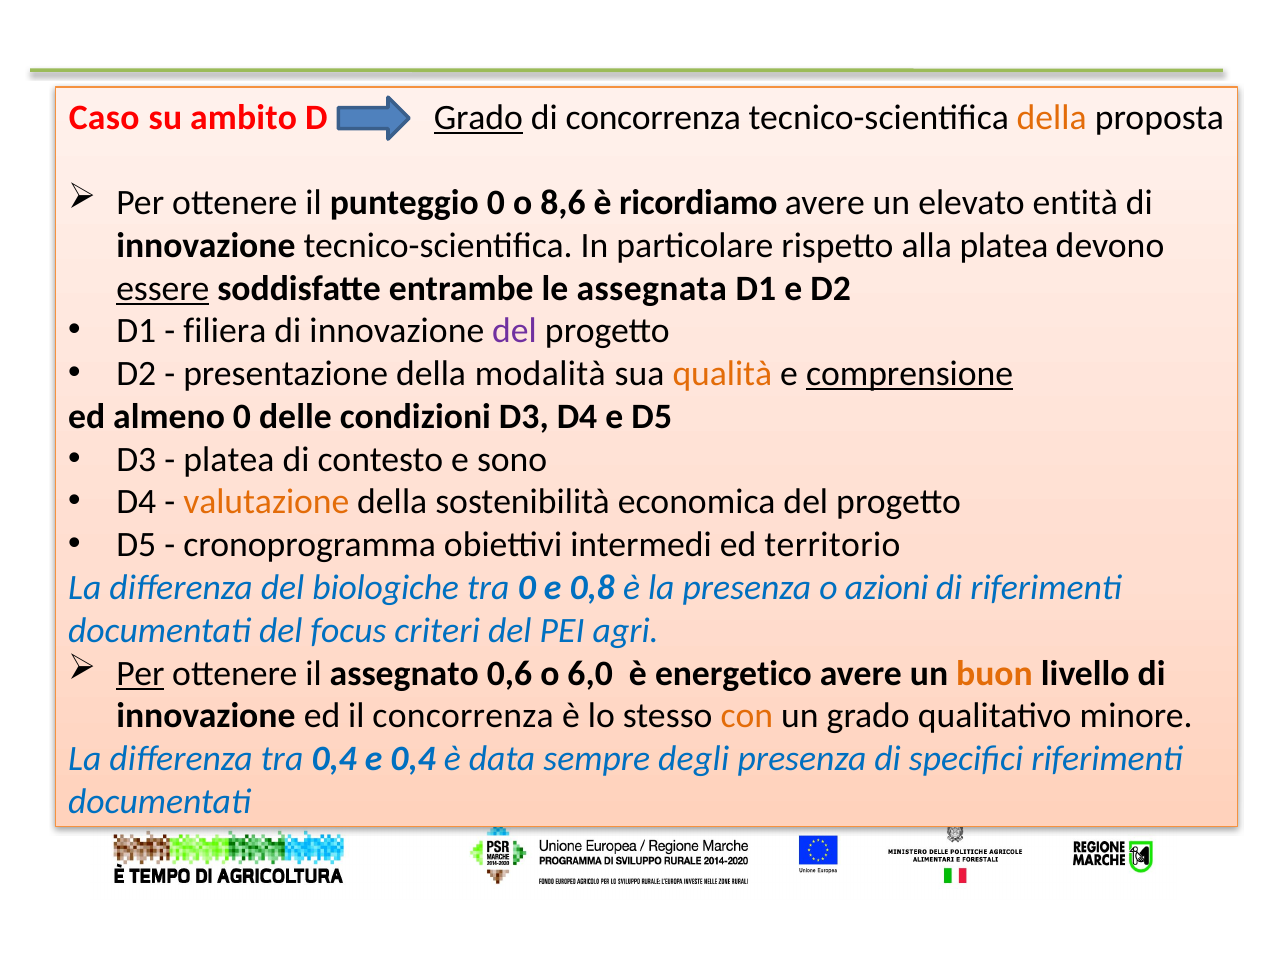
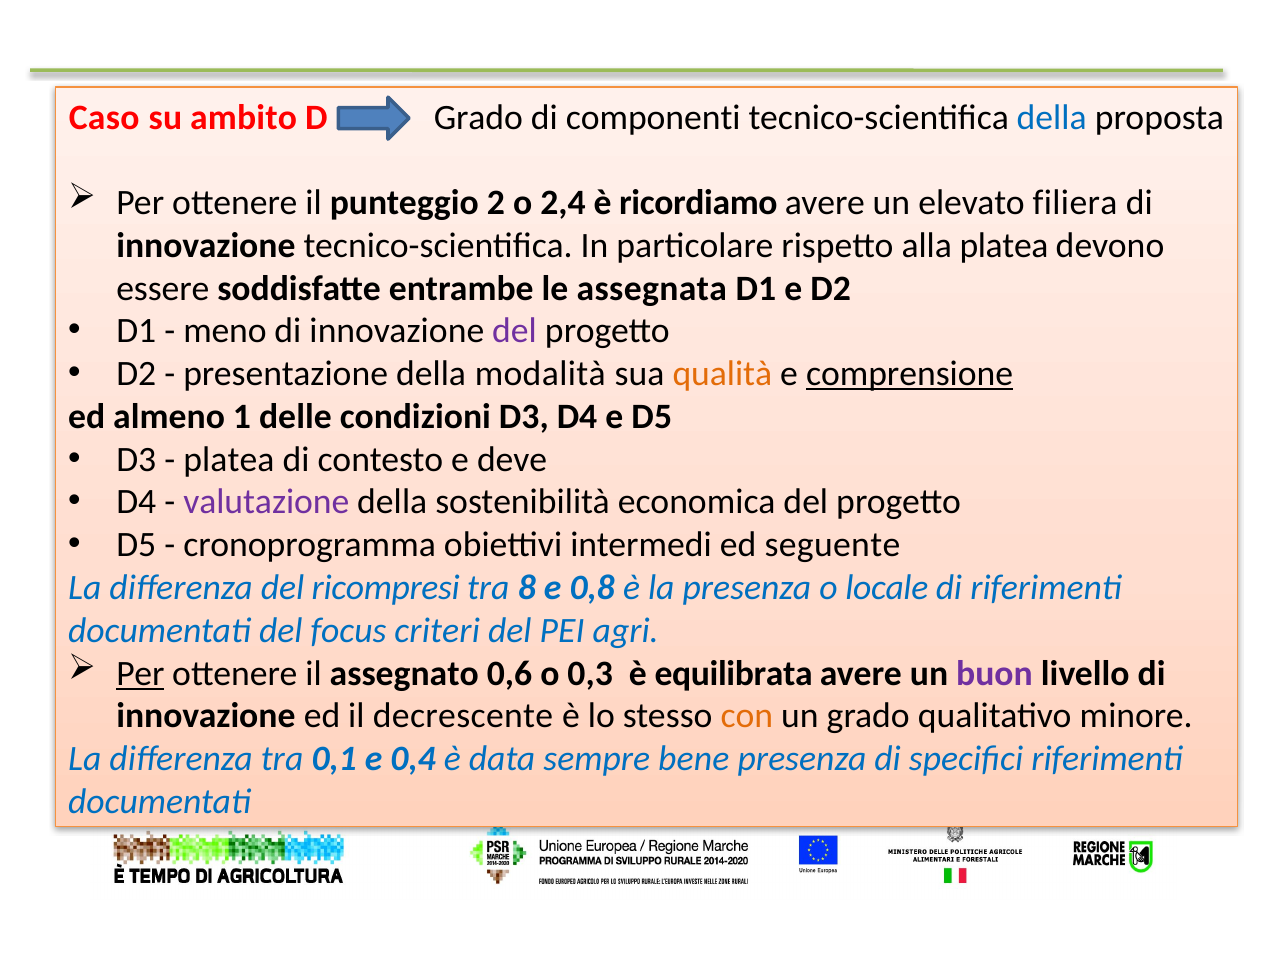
Grado at (478, 117) underline: present -> none
di concorrenza: concorrenza -> componenti
della at (1052, 117) colour: orange -> blue
punteggio 0: 0 -> 2
8,6: 8,6 -> 2,4
entità: entità -> filiera
essere underline: present -> none
filiera: filiera -> meno
almeno 0: 0 -> 1
sono: sono -> deve
valutazione colour: orange -> purple
territorio: territorio -> seguente
biologiche: biologiche -> ricompresi
tra 0: 0 -> 8
azioni: azioni -> locale
6,0: 6,0 -> 0,3
energetico: energetico -> equilibrata
buon colour: orange -> purple
il concorrenza: concorrenza -> decrescente
tra 0,4: 0,4 -> 0,1
degli: degli -> bene
